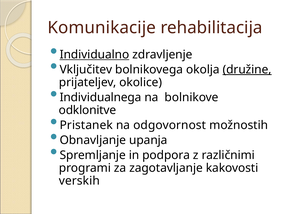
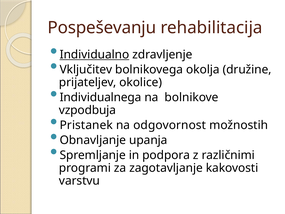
Komunikacije: Komunikacije -> Pospeševanju
družine underline: present -> none
odklonitve: odklonitve -> vzpodbuja
verskih: verskih -> varstvu
